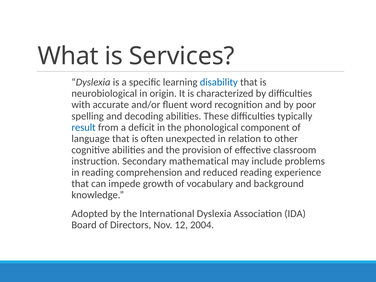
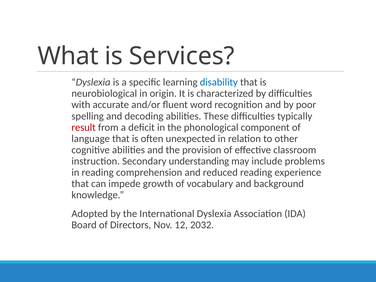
result colour: blue -> red
mathematical: mathematical -> understanding
2004: 2004 -> 2032
